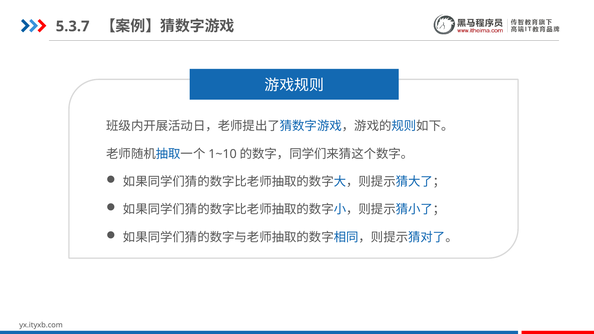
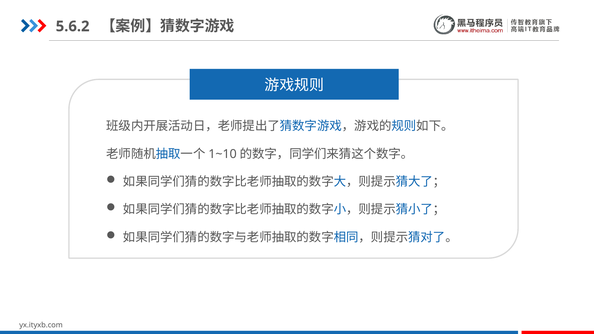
5.3.7: 5.3.7 -> 5.6.2
